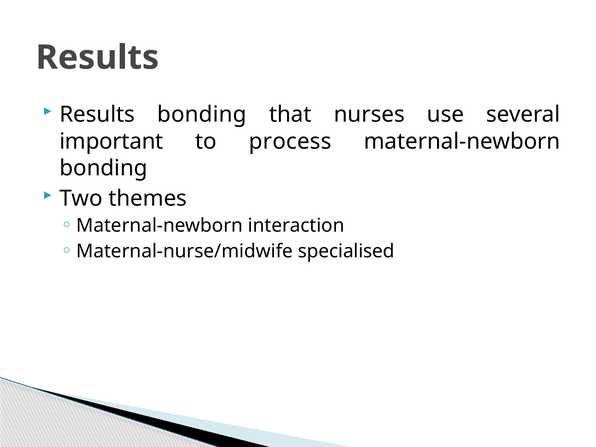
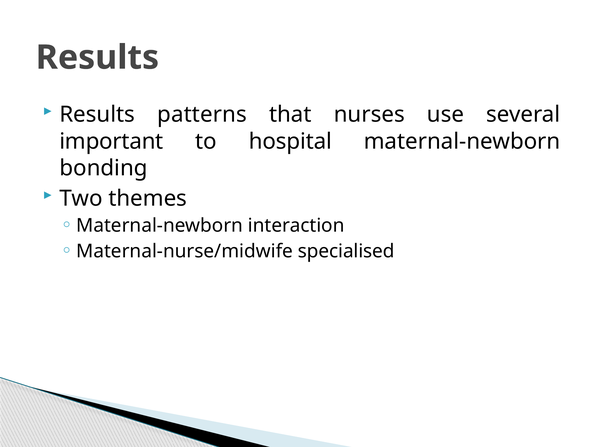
Results bonding: bonding -> patterns
process: process -> hospital
